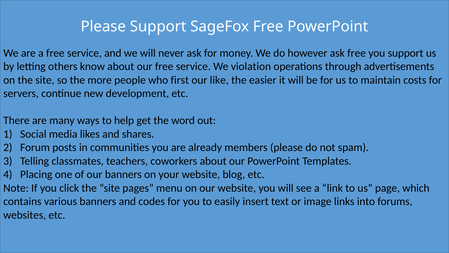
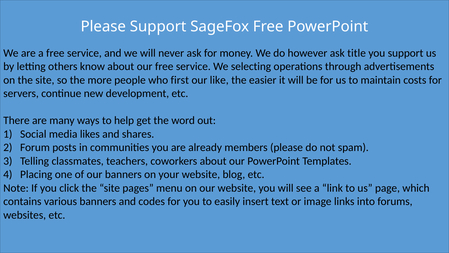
ask free: free -> title
violation: violation -> selecting
